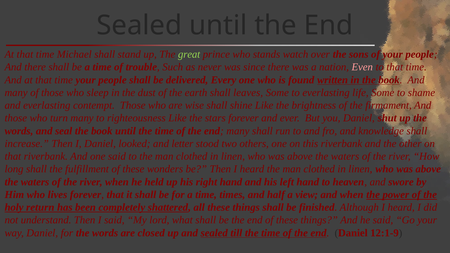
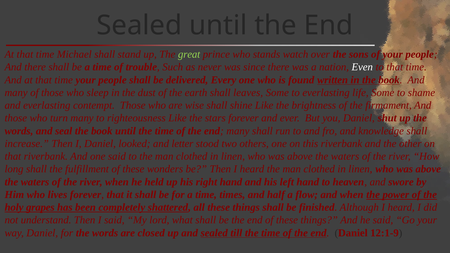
Even colour: pink -> white
view: view -> flow
return: return -> grapes
